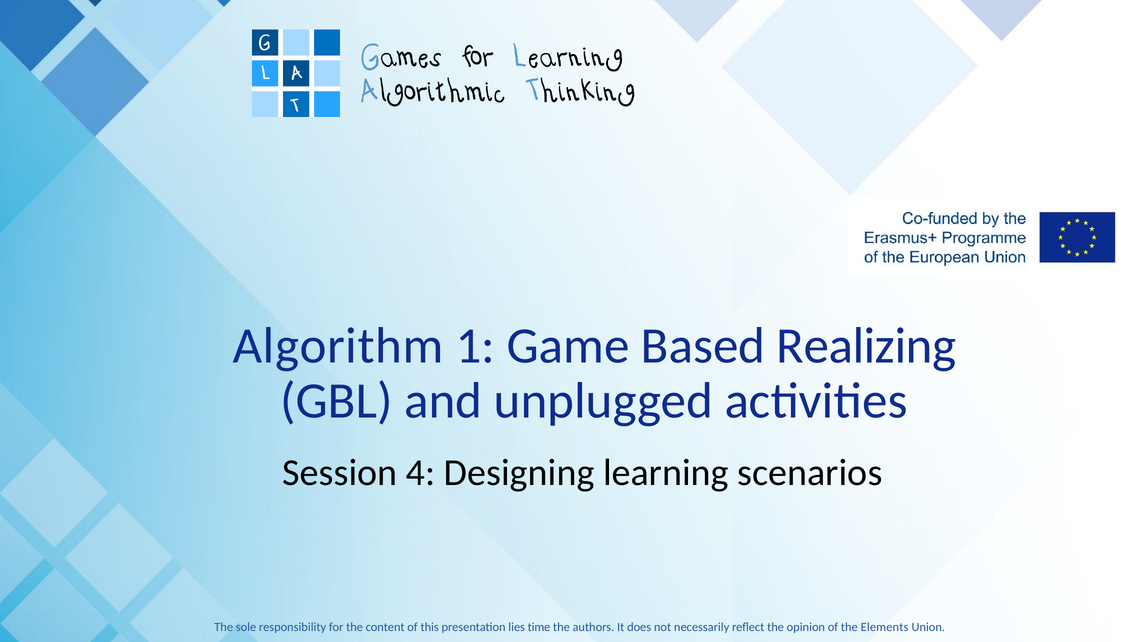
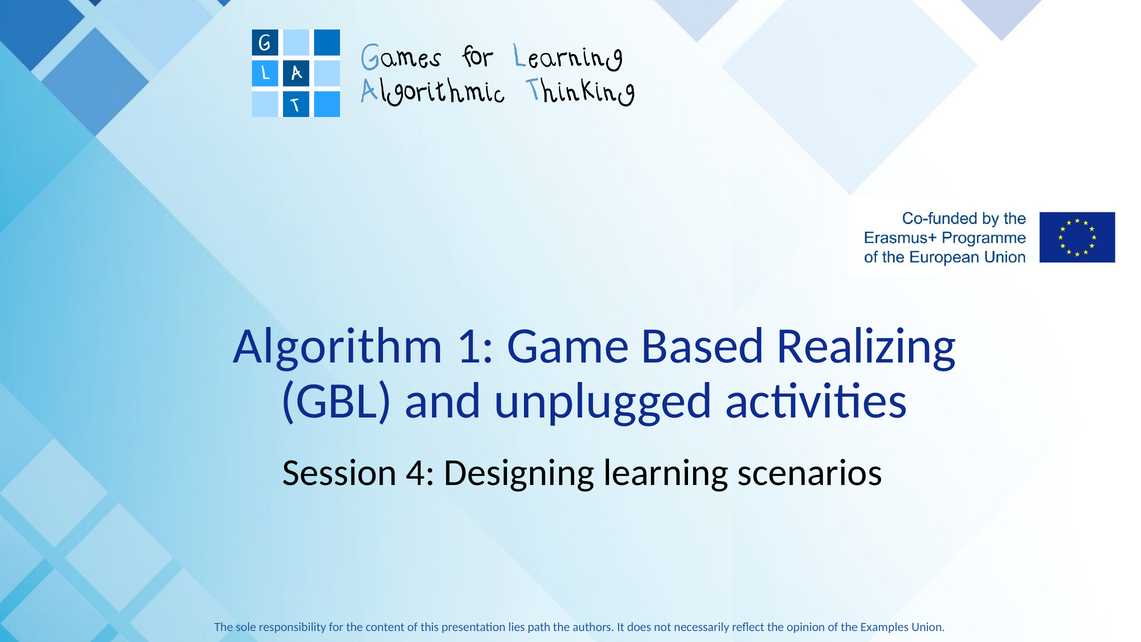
time: time -> path
Elements: Elements -> Examples
